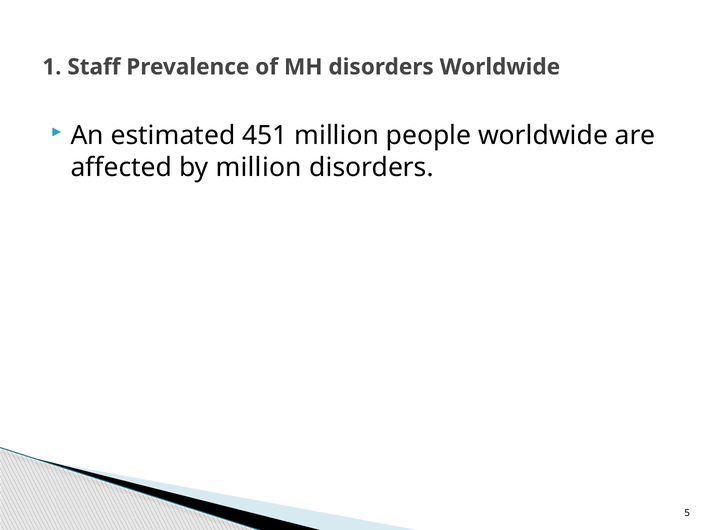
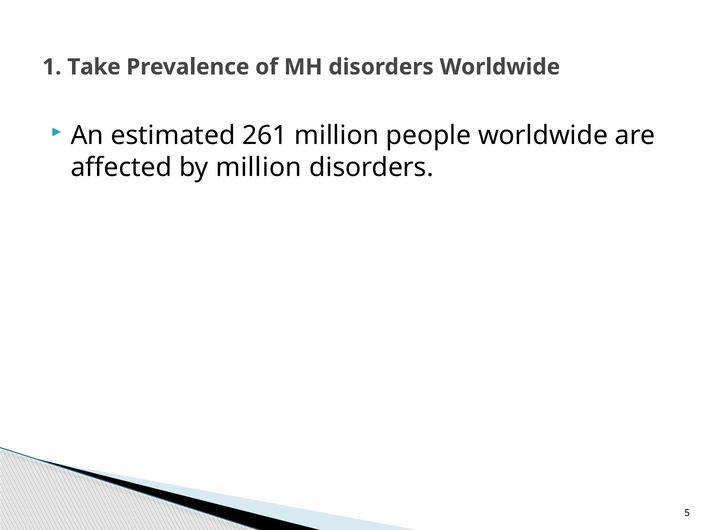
Staff: Staff -> Take
451: 451 -> 261
